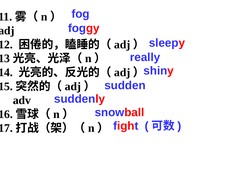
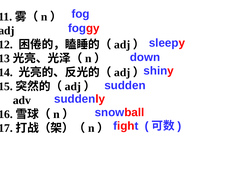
really: really -> down
